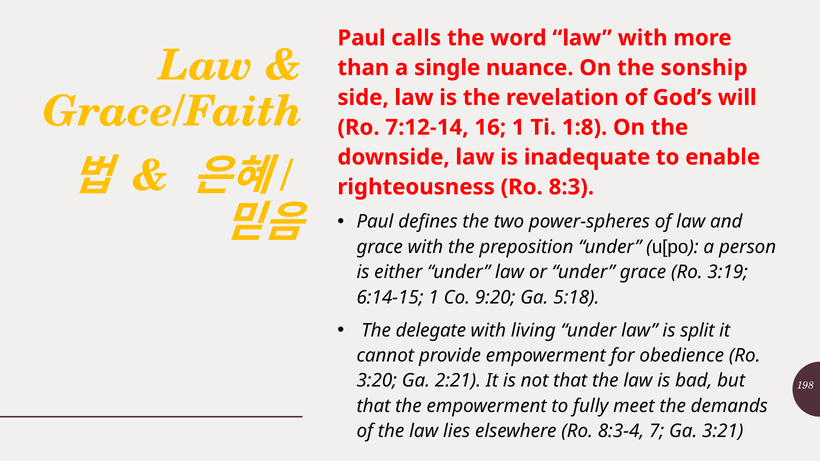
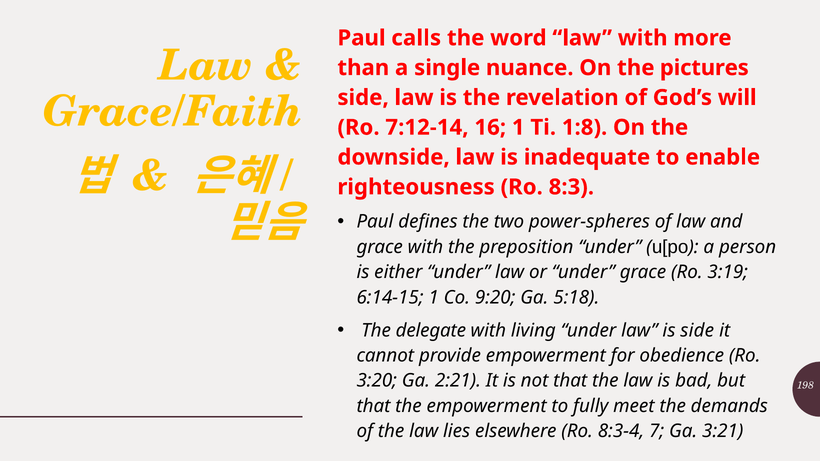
sonship: sonship -> pictures
is split: split -> side
